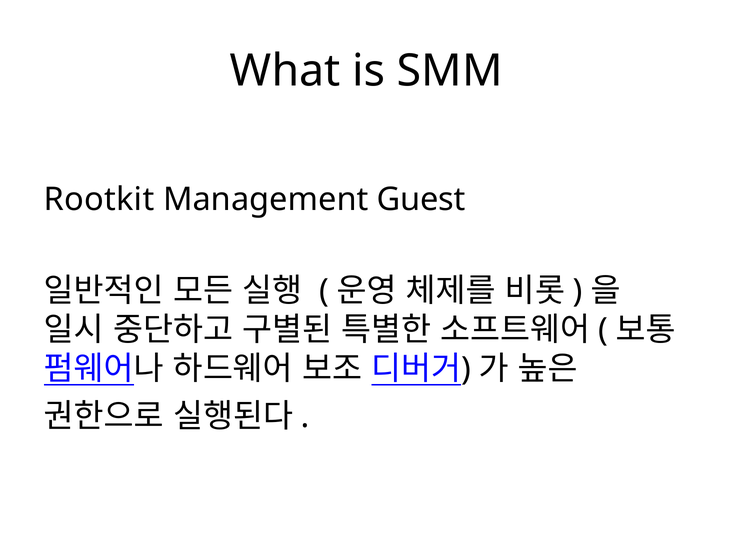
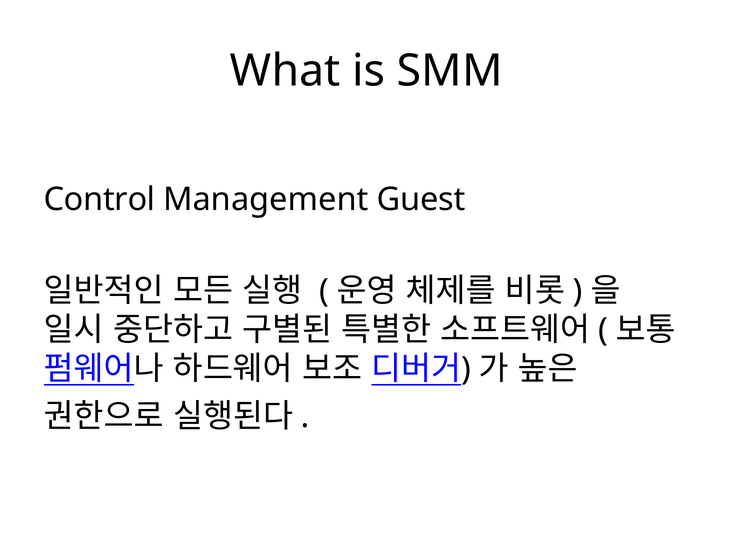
Rootkit: Rootkit -> Control
